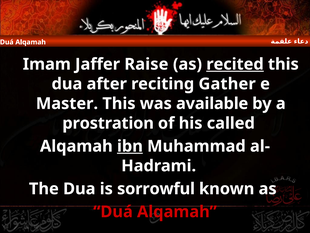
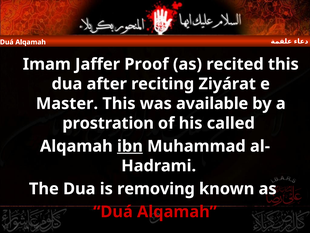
Raise: Raise -> Proof
recited underline: present -> none
Gather: Gather -> Ziyárat
sorrowful: sorrowful -> removing
